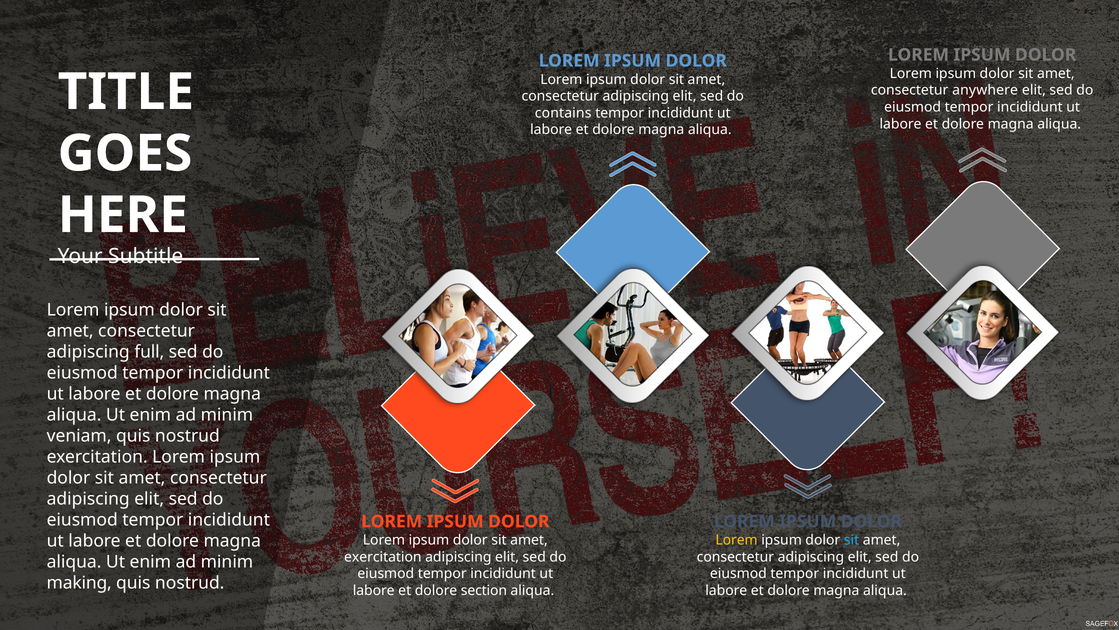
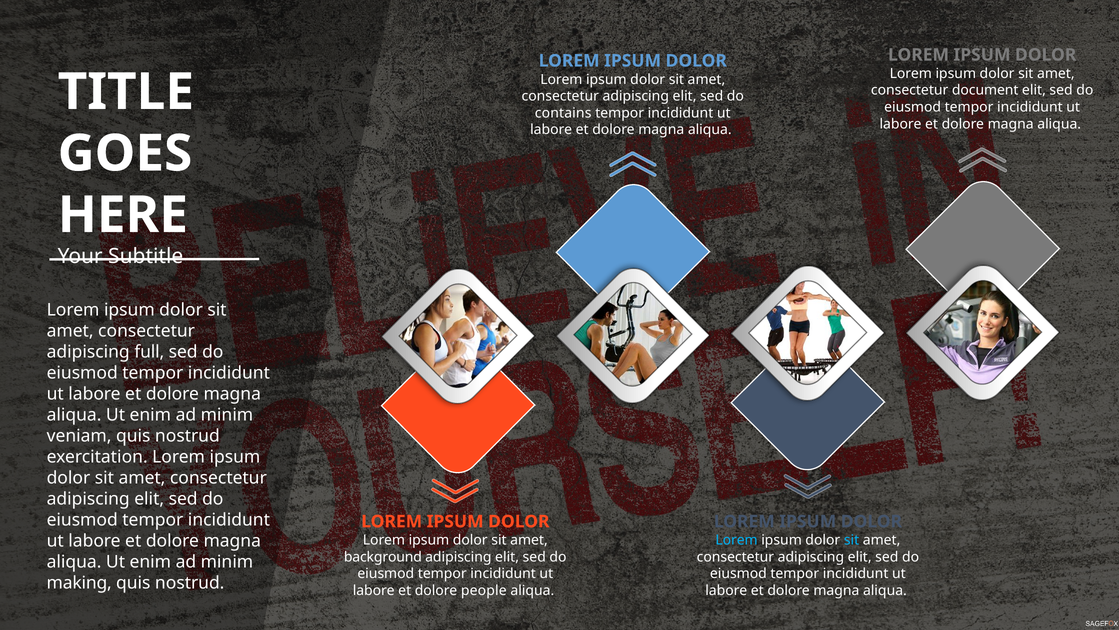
anywhere: anywhere -> document
Lorem at (737, 540) colour: yellow -> light blue
exercitation at (383, 557): exercitation -> background
section: section -> people
